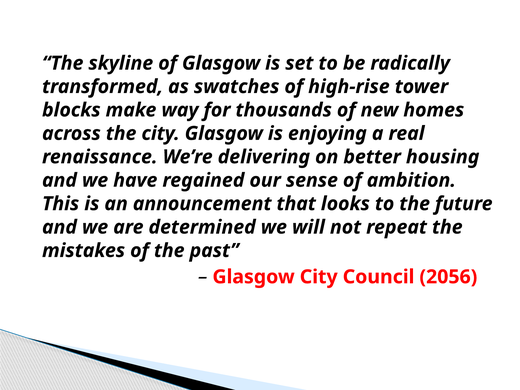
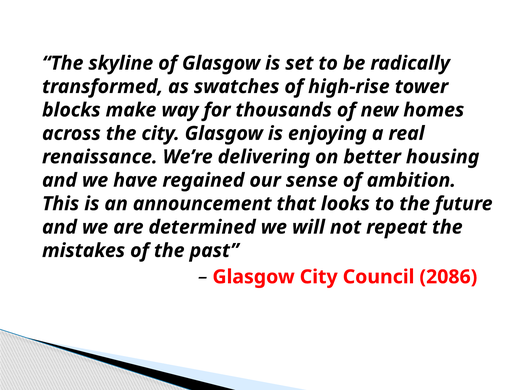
2056: 2056 -> 2086
